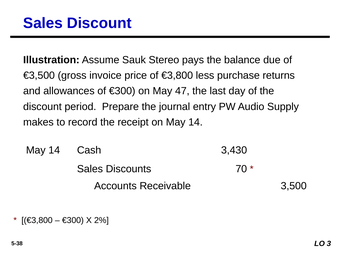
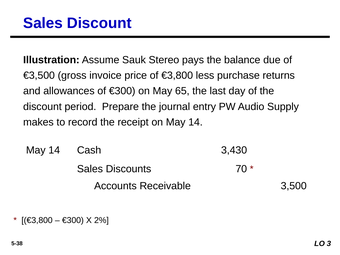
47: 47 -> 65
